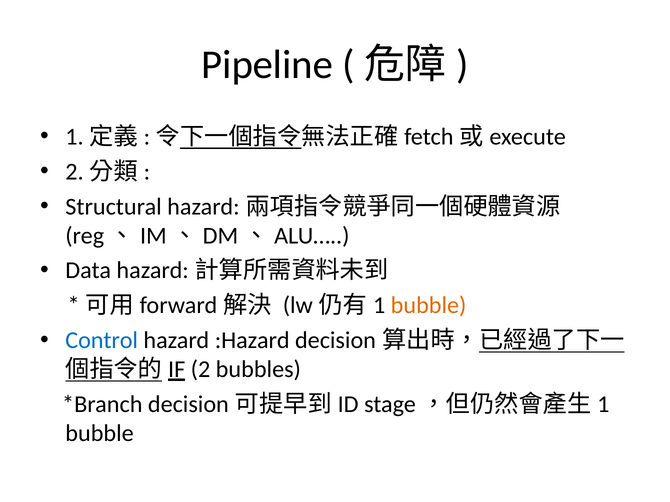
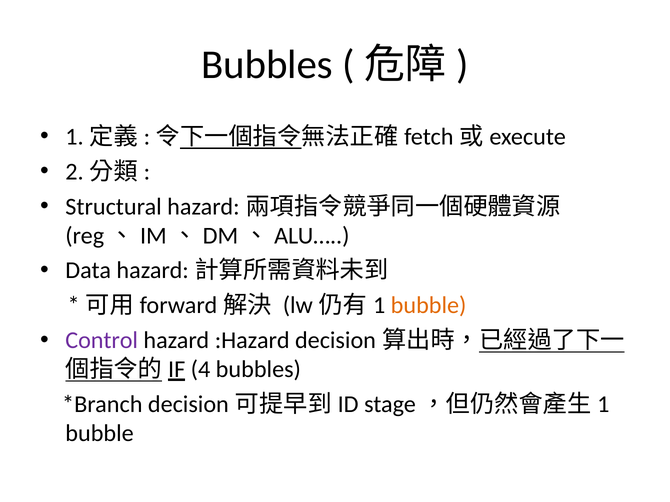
Pipeline at (267, 65): Pipeline -> Bubbles
Control colour: blue -> purple
2: 2 -> 4
